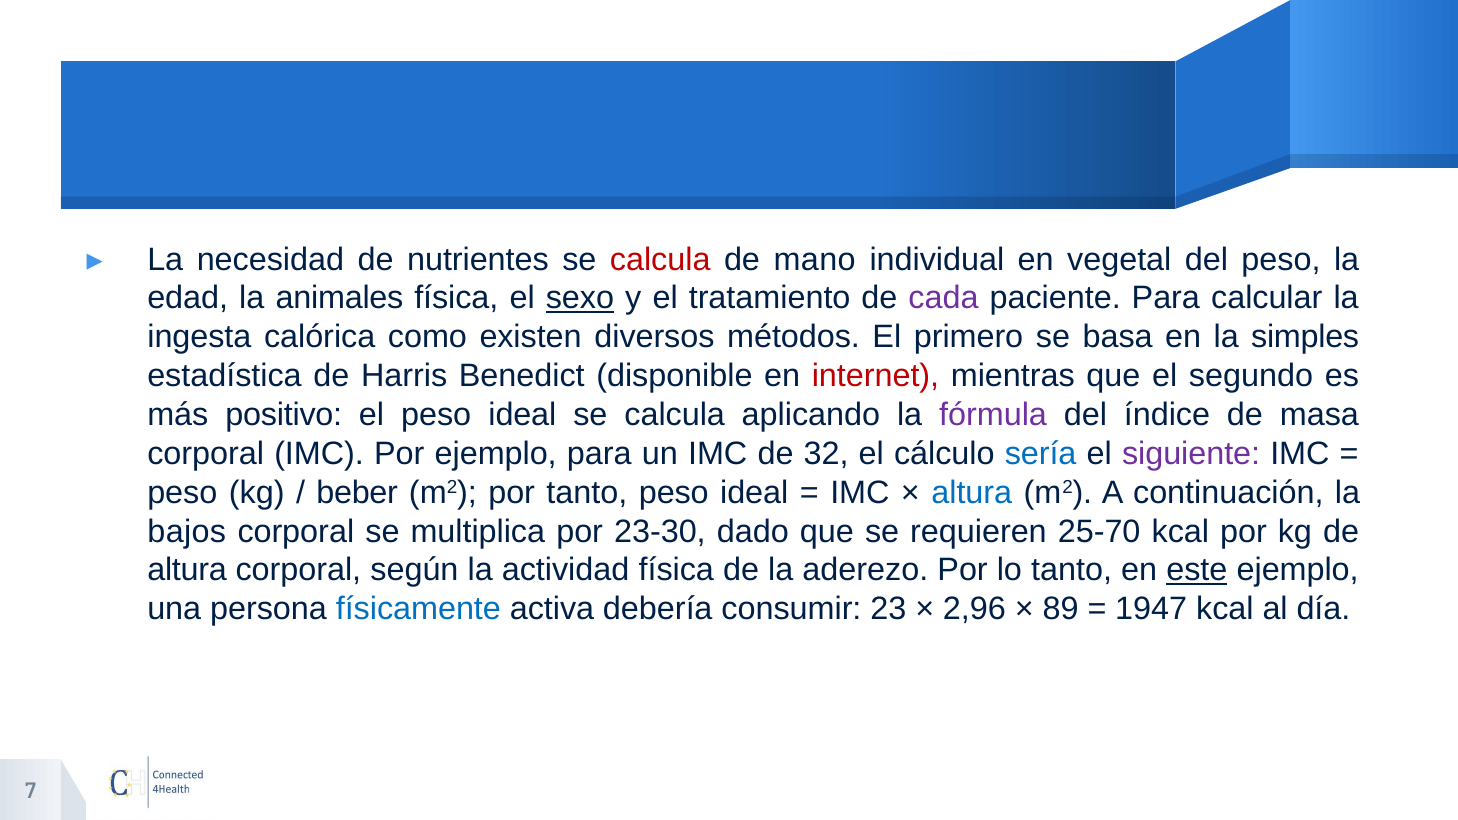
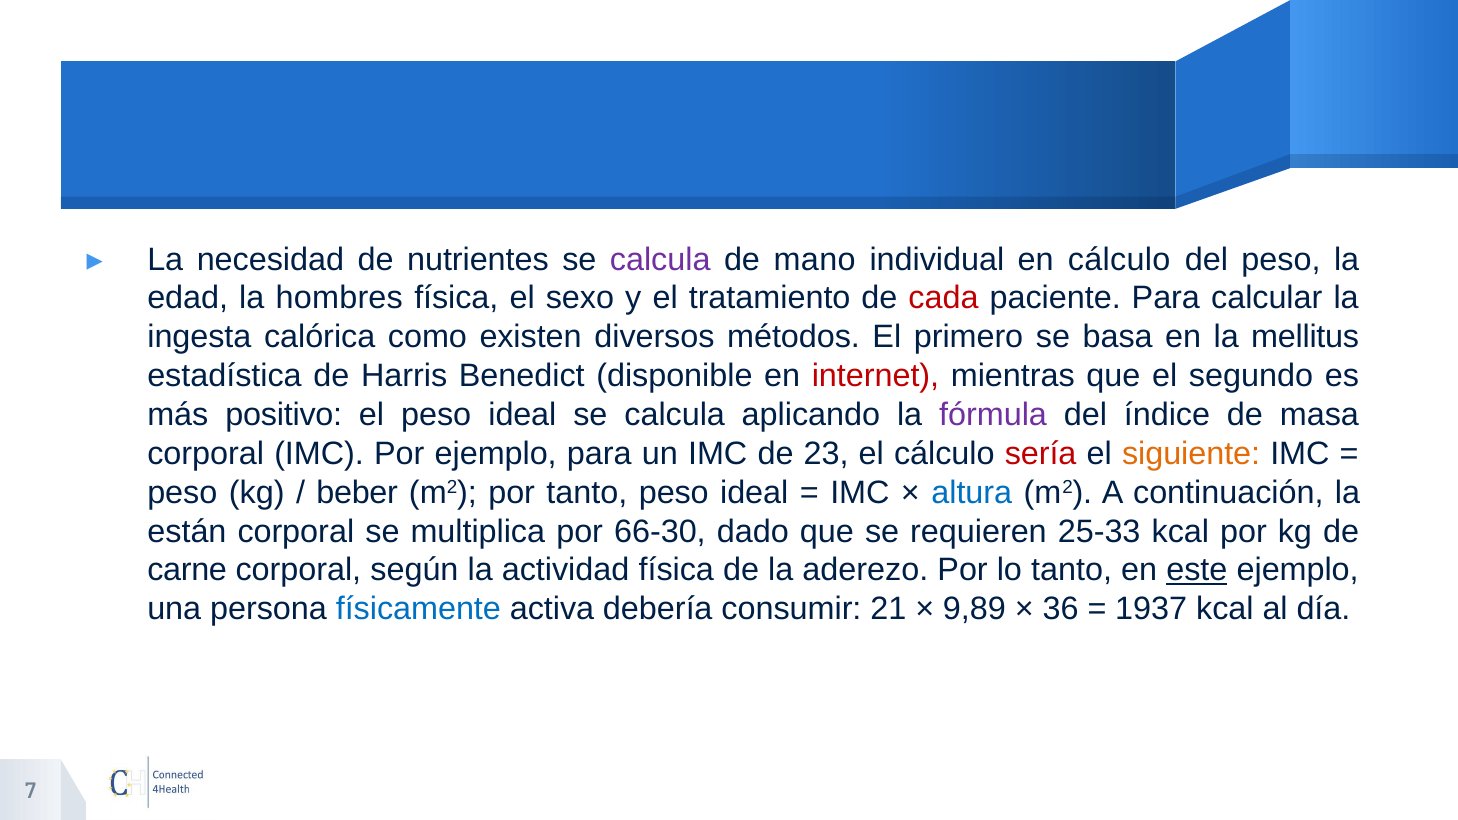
calcula at (660, 260) colour: red -> purple
en vegetal: vegetal -> cálculo
animales: animales -> hombres
sexo underline: present -> none
cada colour: purple -> red
simples: simples -> mellitus
32: 32 -> 23
sería colour: blue -> red
siguiente colour: purple -> orange
bajos: bajos -> están
23-30: 23-30 -> 66-30
25-70: 25-70 -> 25-33
altura at (187, 570): altura -> carne
23: 23 -> 21
2,96: 2,96 -> 9,89
89: 89 -> 36
1947: 1947 -> 1937
